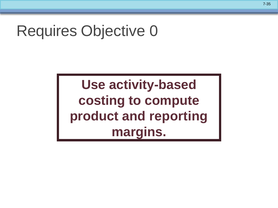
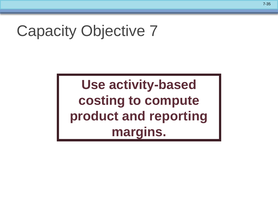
Requires: Requires -> Capacity
0: 0 -> 7
